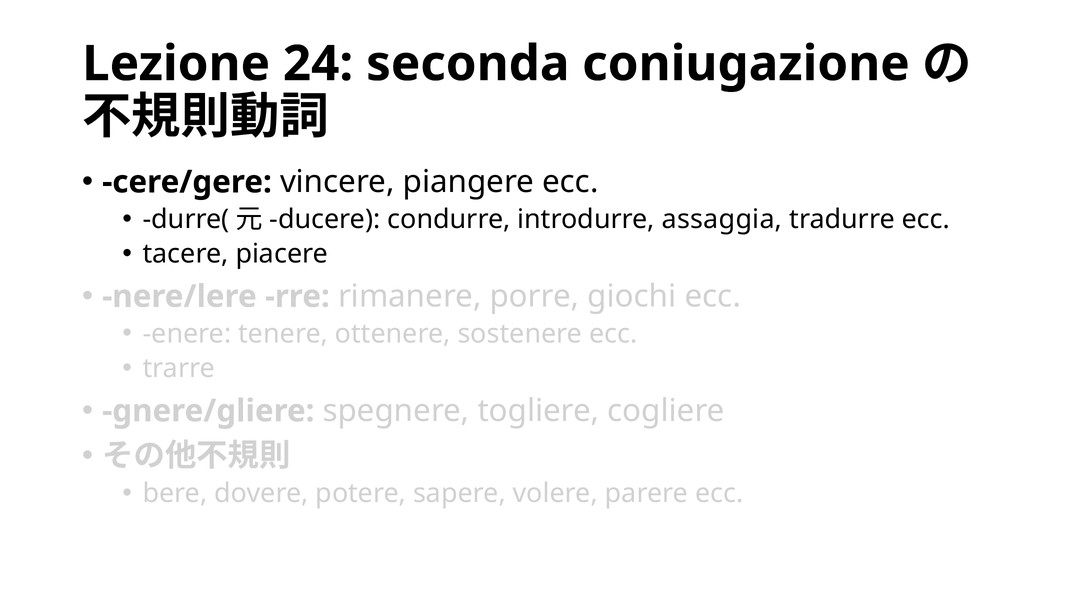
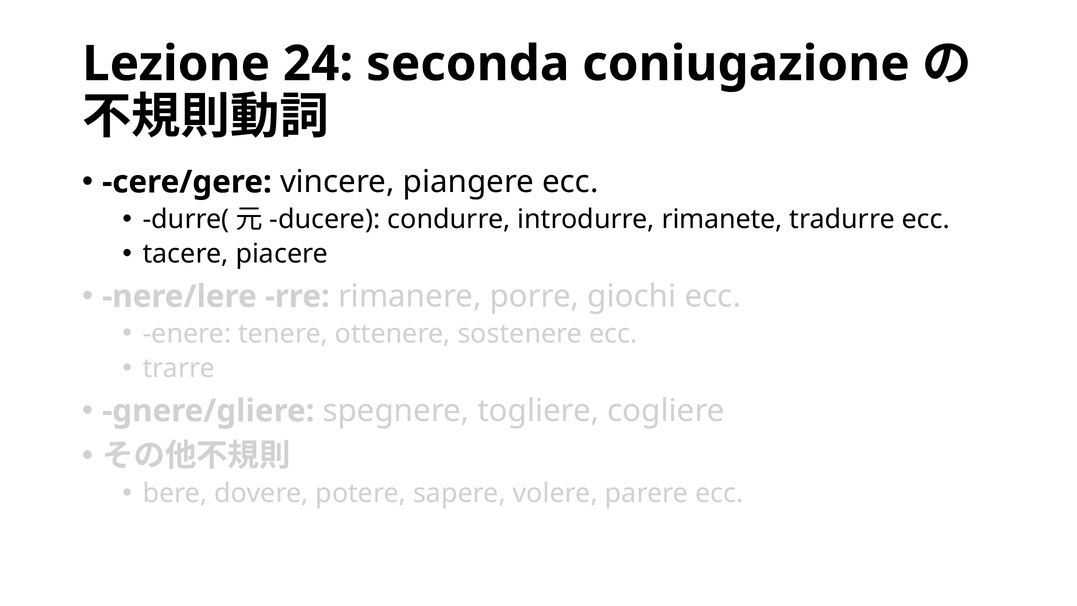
assaggia: assaggia -> rimanete
